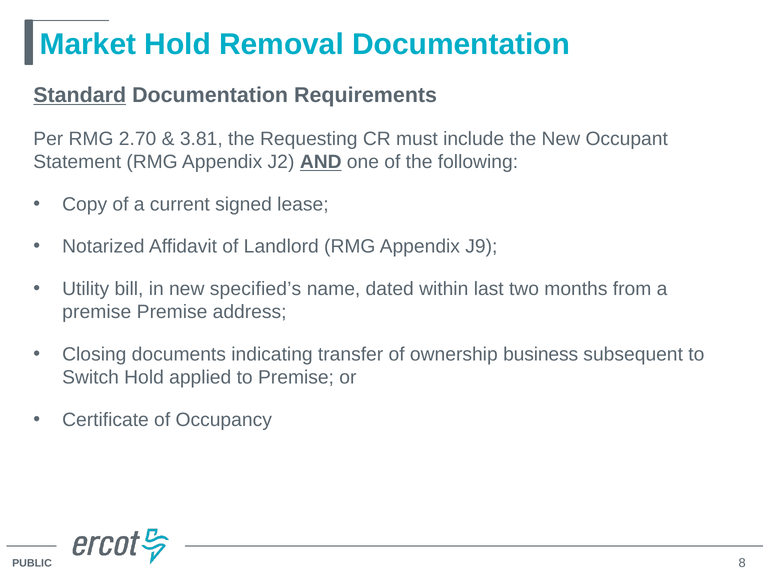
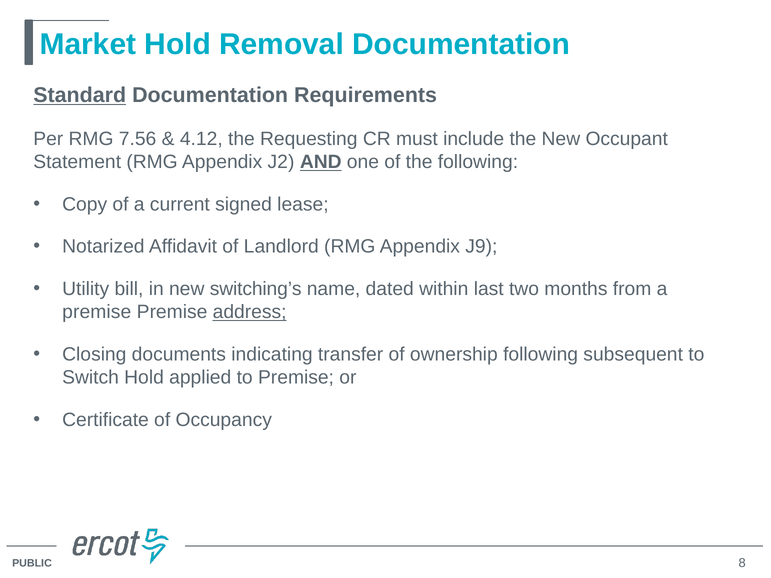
2.70: 2.70 -> 7.56
3.81: 3.81 -> 4.12
specified’s: specified’s -> switching’s
address underline: none -> present
ownership business: business -> following
